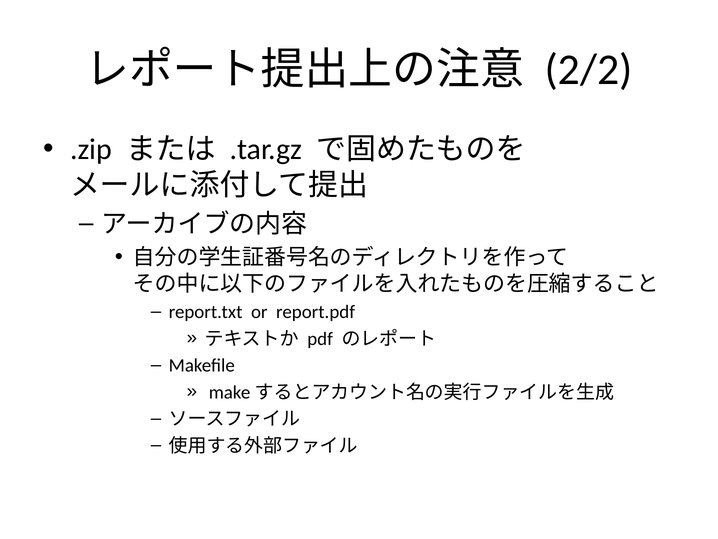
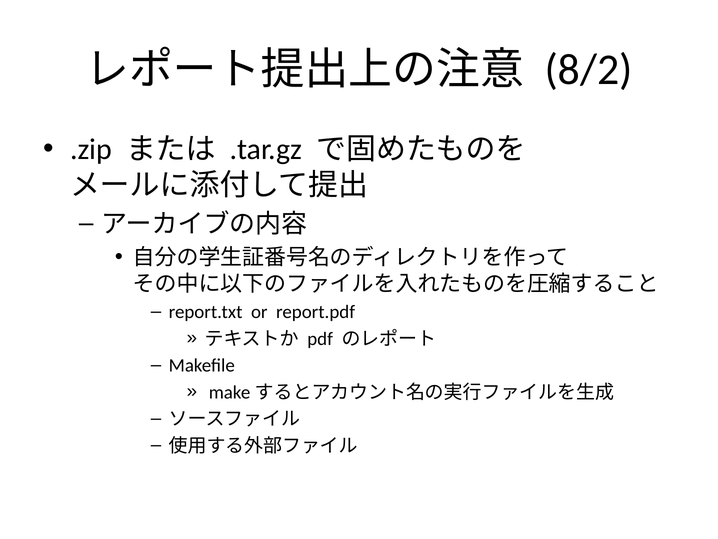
2/2: 2/2 -> 8/2
